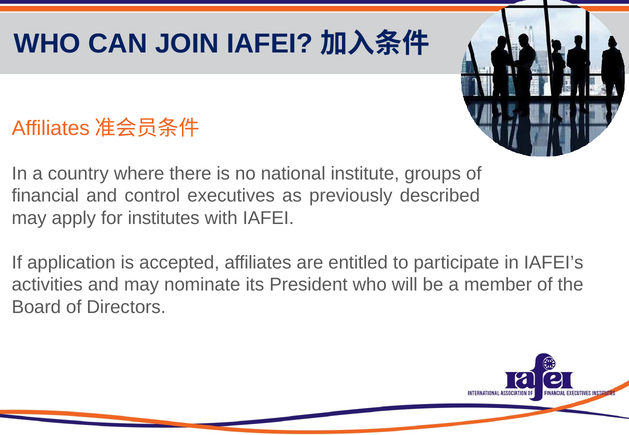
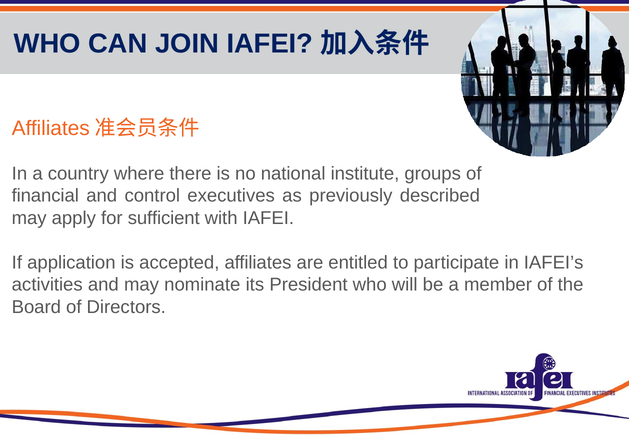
institutes: institutes -> sufficient
